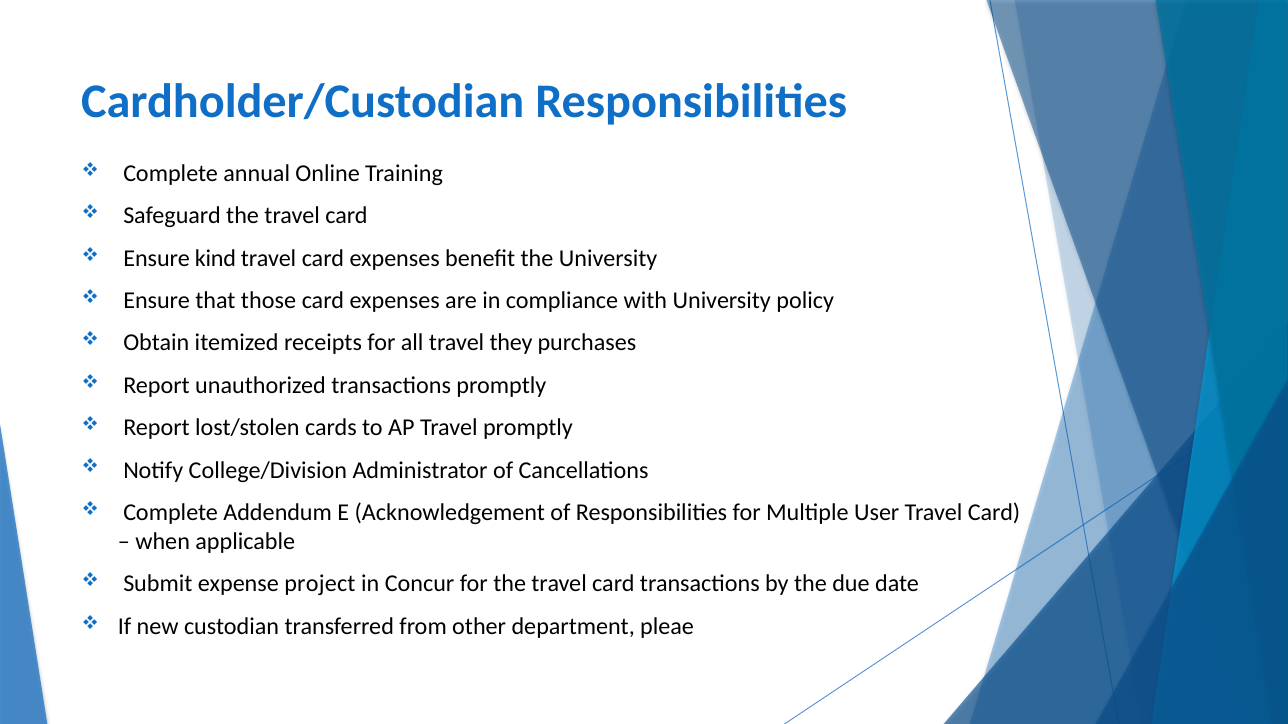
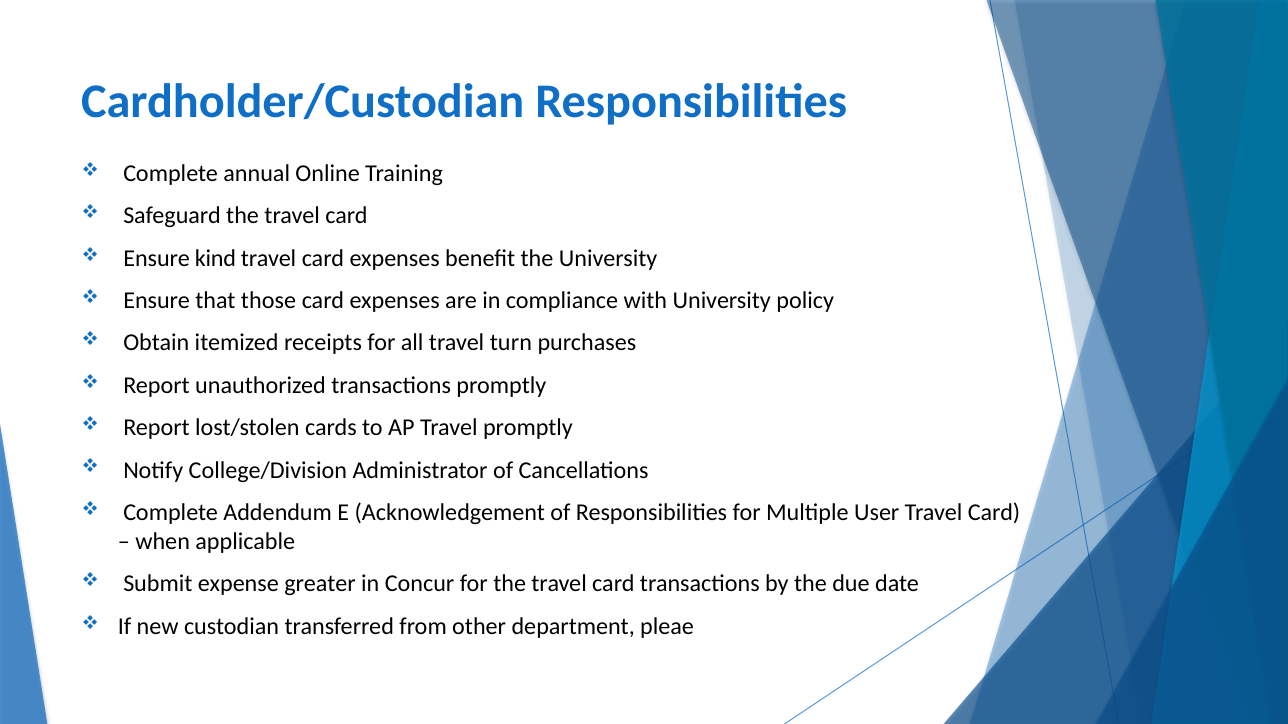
they: they -> turn
project: project -> greater
